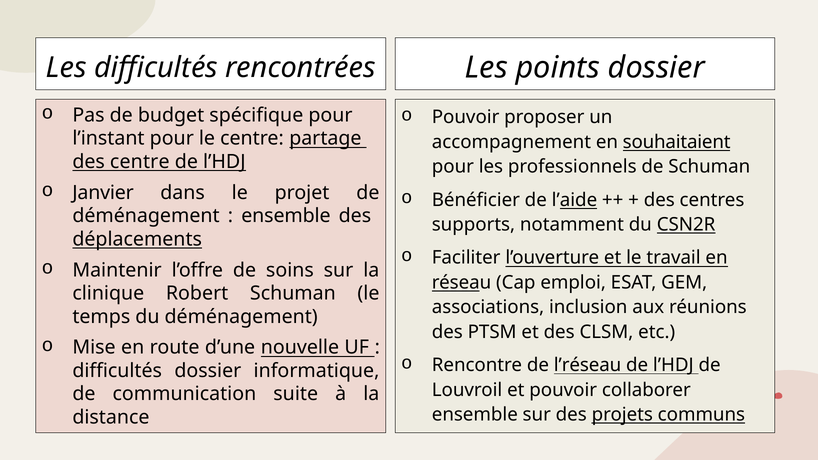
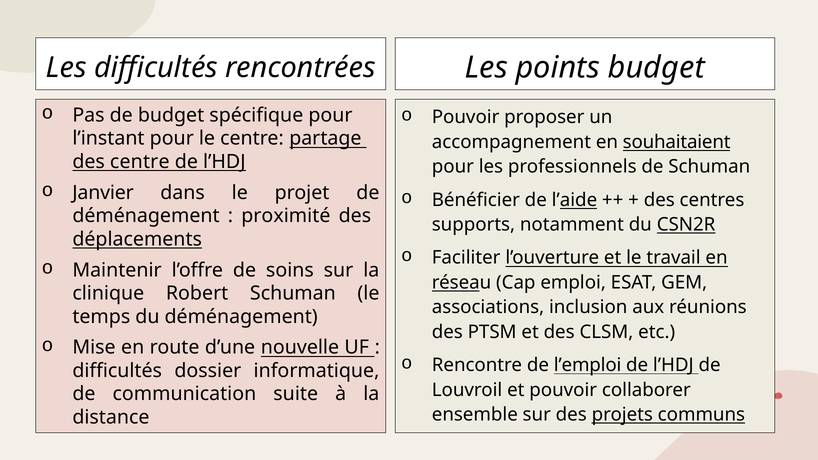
points dossier: dossier -> budget
ensemble at (286, 216): ensemble -> proximité
l’réseau: l’réseau -> l’emploi
